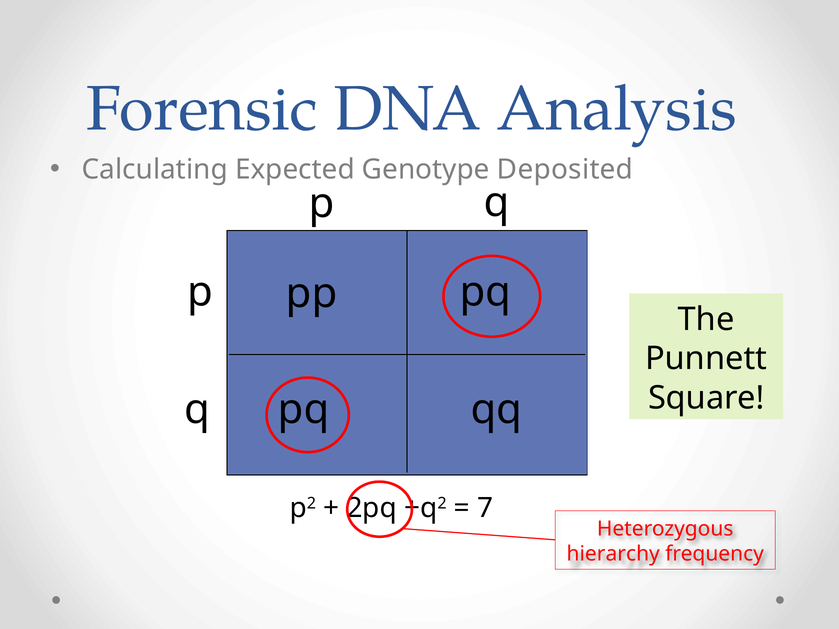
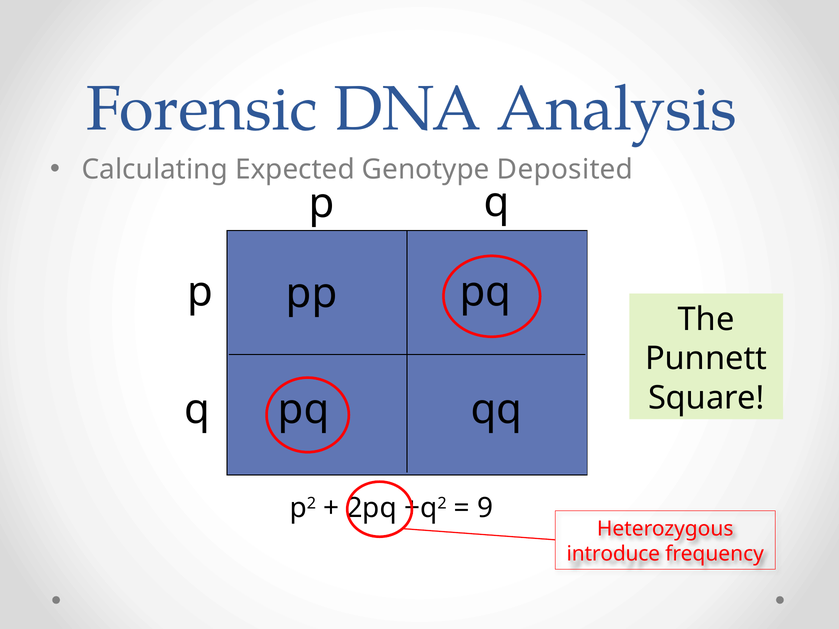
7: 7 -> 9
hierarchy: hierarchy -> introduce
